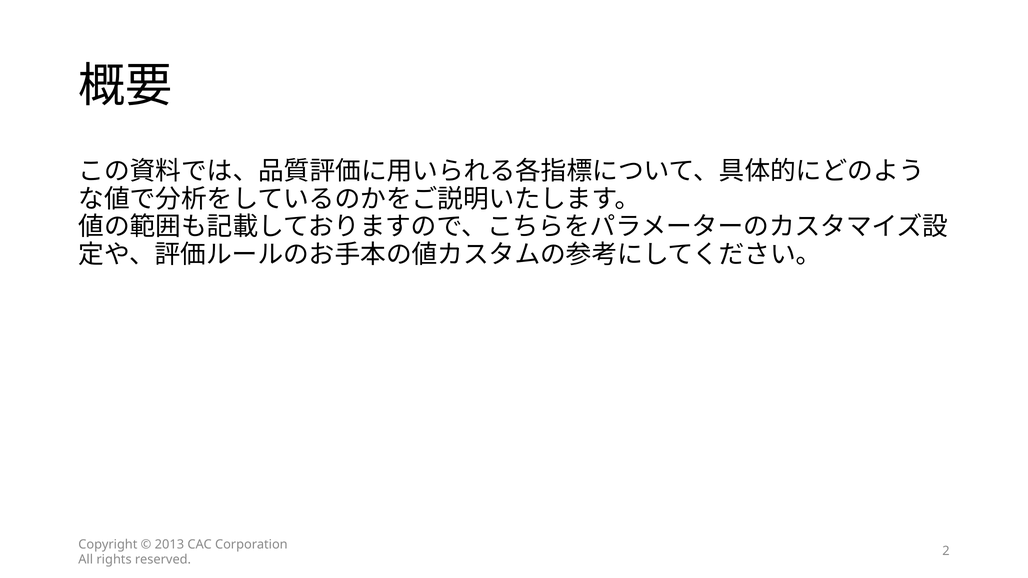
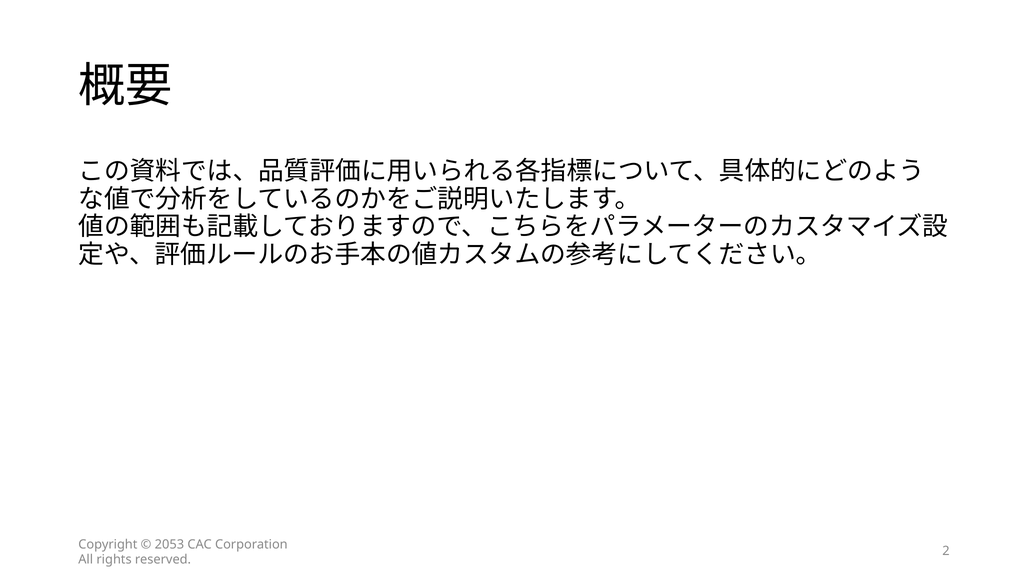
2013: 2013 -> 2053
